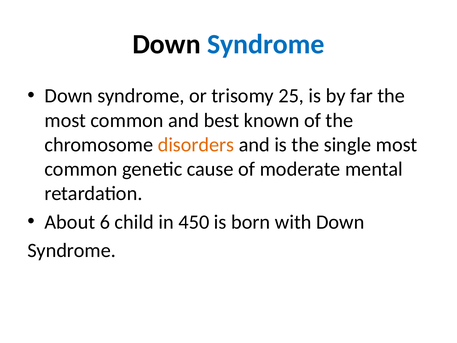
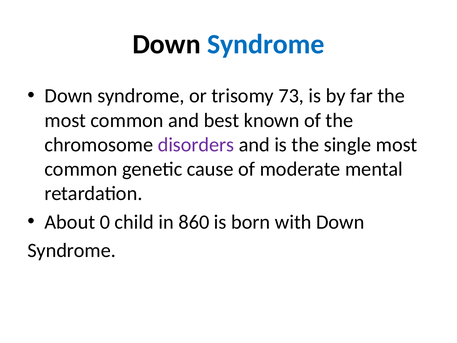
25: 25 -> 73
disorders colour: orange -> purple
6: 6 -> 0
450: 450 -> 860
